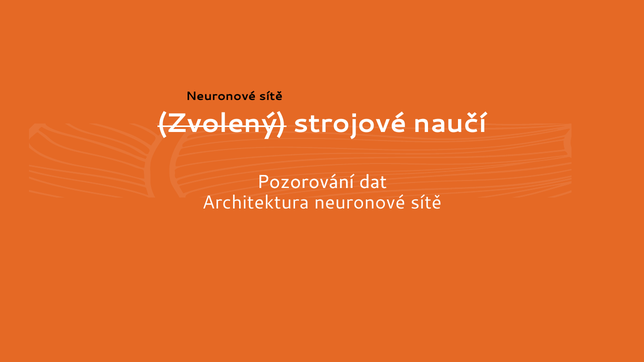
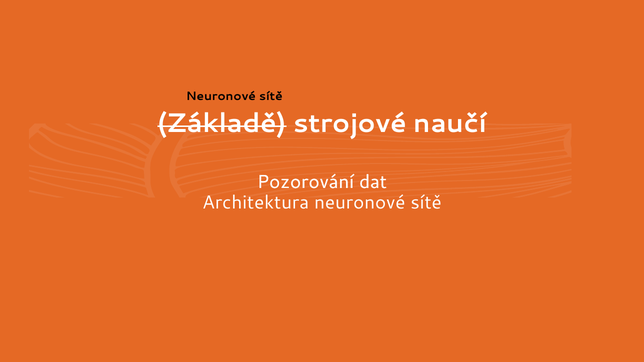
Zvolený: Zvolený -> Základě
